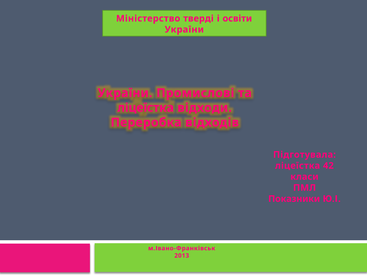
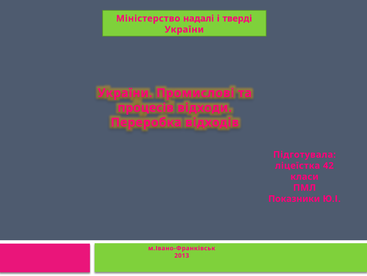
тверді: тверді -> надалі
освіти: освіти -> тверді
ліцеїстка at (146, 107): ліцеїстка -> процесів
